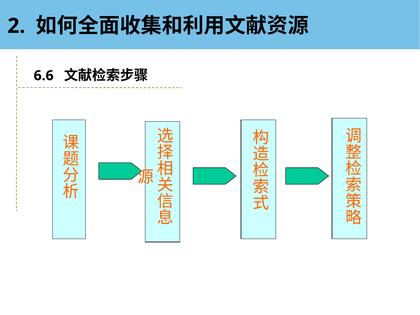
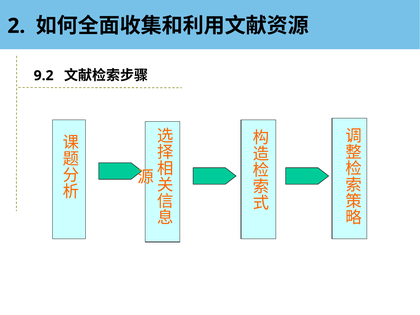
6.6: 6.6 -> 9.2
